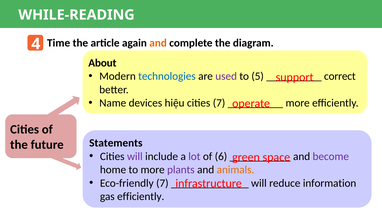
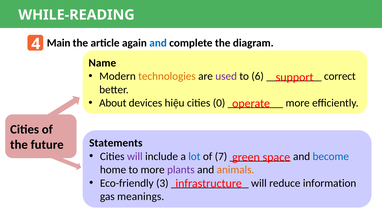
Time: Time -> Main
and at (158, 43) colour: orange -> blue
About: About -> Name
technologies colour: blue -> orange
5: 5 -> 6
Name: Name -> About
cities 7: 7 -> 0
lot colour: purple -> blue
6: 6 -> 7
become colour: purple -> blue
Eco-friendly 7: 7 -> 3
gas efficiently: efficiently -> meanings
